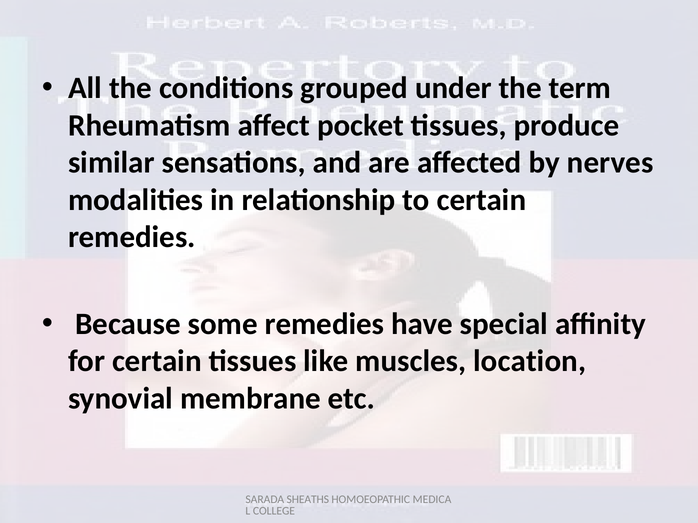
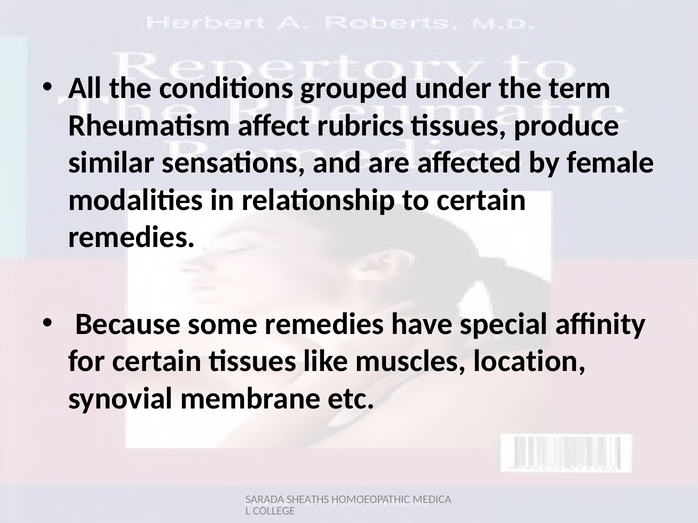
pocket: pocket -> rubrics
nerves: nerves -> female
